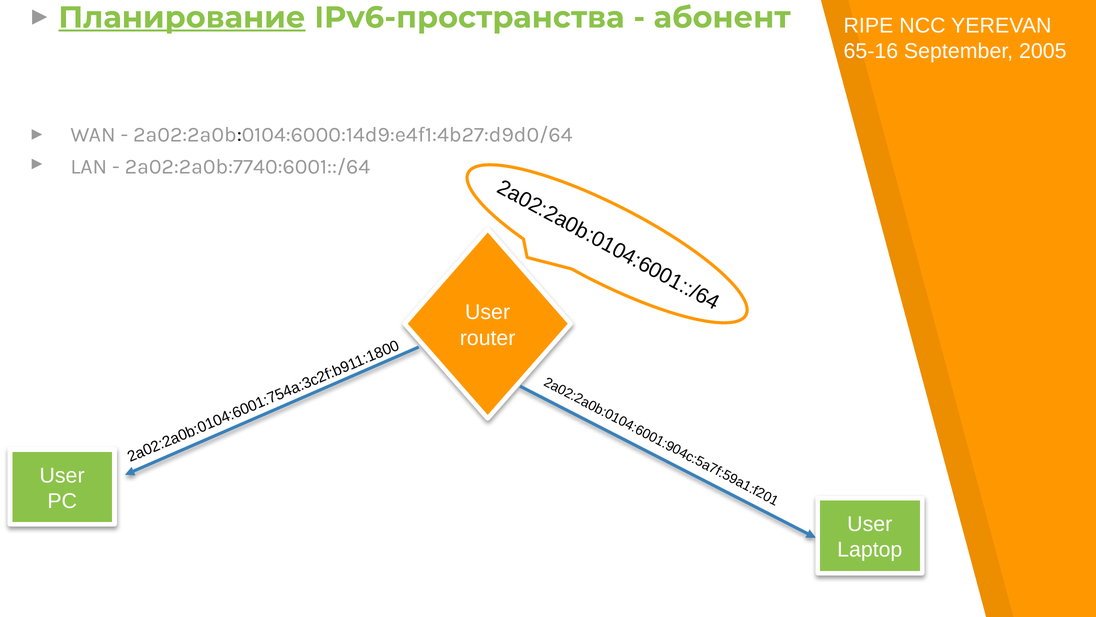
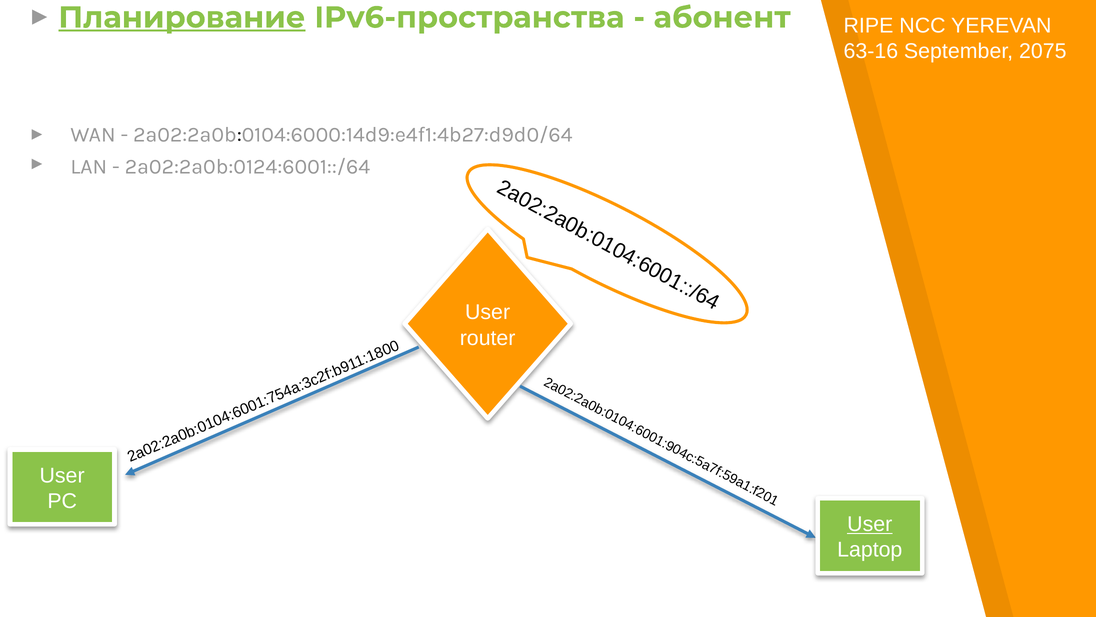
65-16: 65-16 -> 63-16
2005: 2005 -> 2075
2a02:2a0b:7740:6001::/64: 2a02:2a0b:7740:6001::/64 -> 2a02:2a0b:0124:6001::/64
User at (870, 524) underline: none -> present
